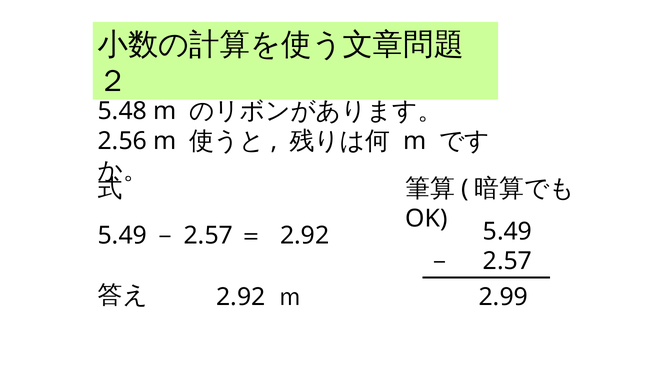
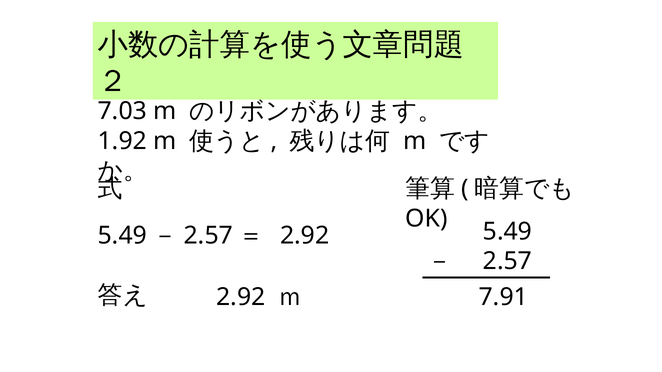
5.48: 5.48 -> 7.03
2.56: 2.56 -> 1.92
2.99: 2.99 -> 7.91
